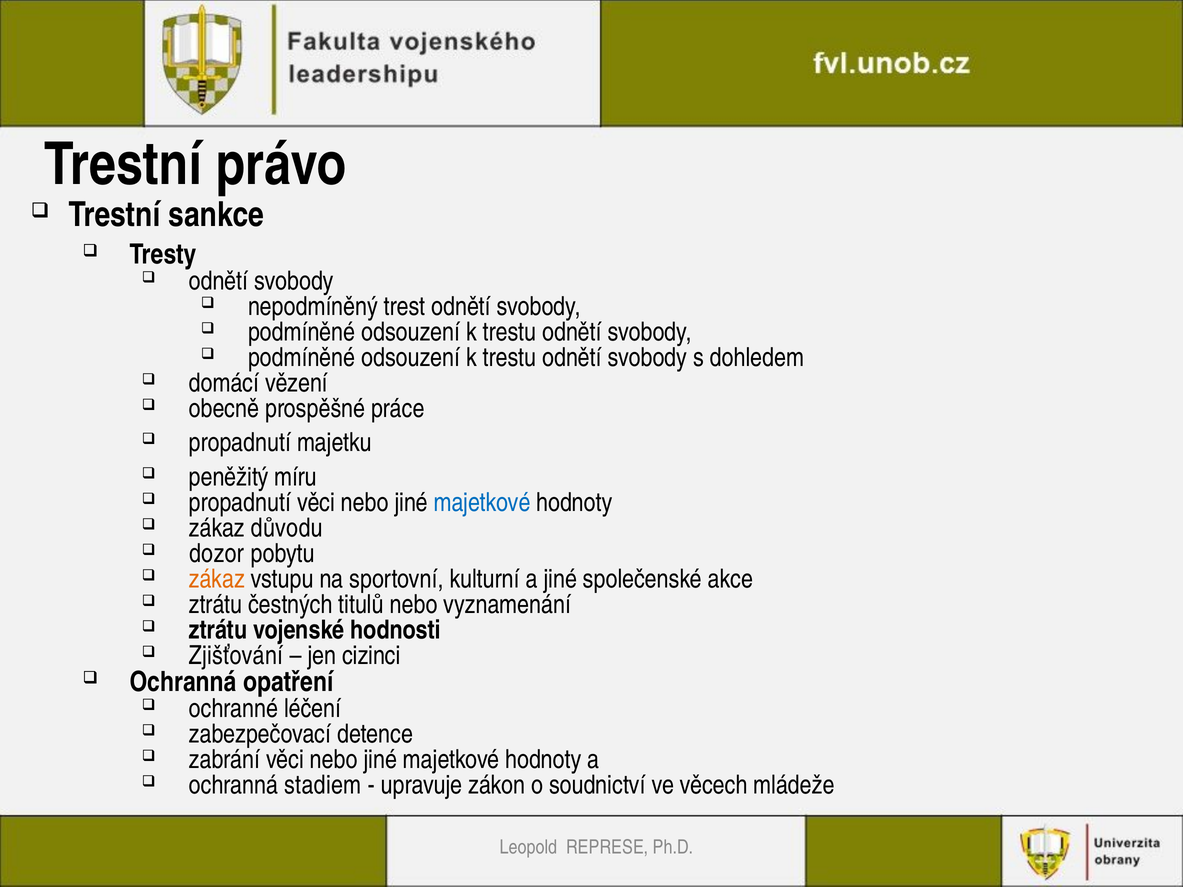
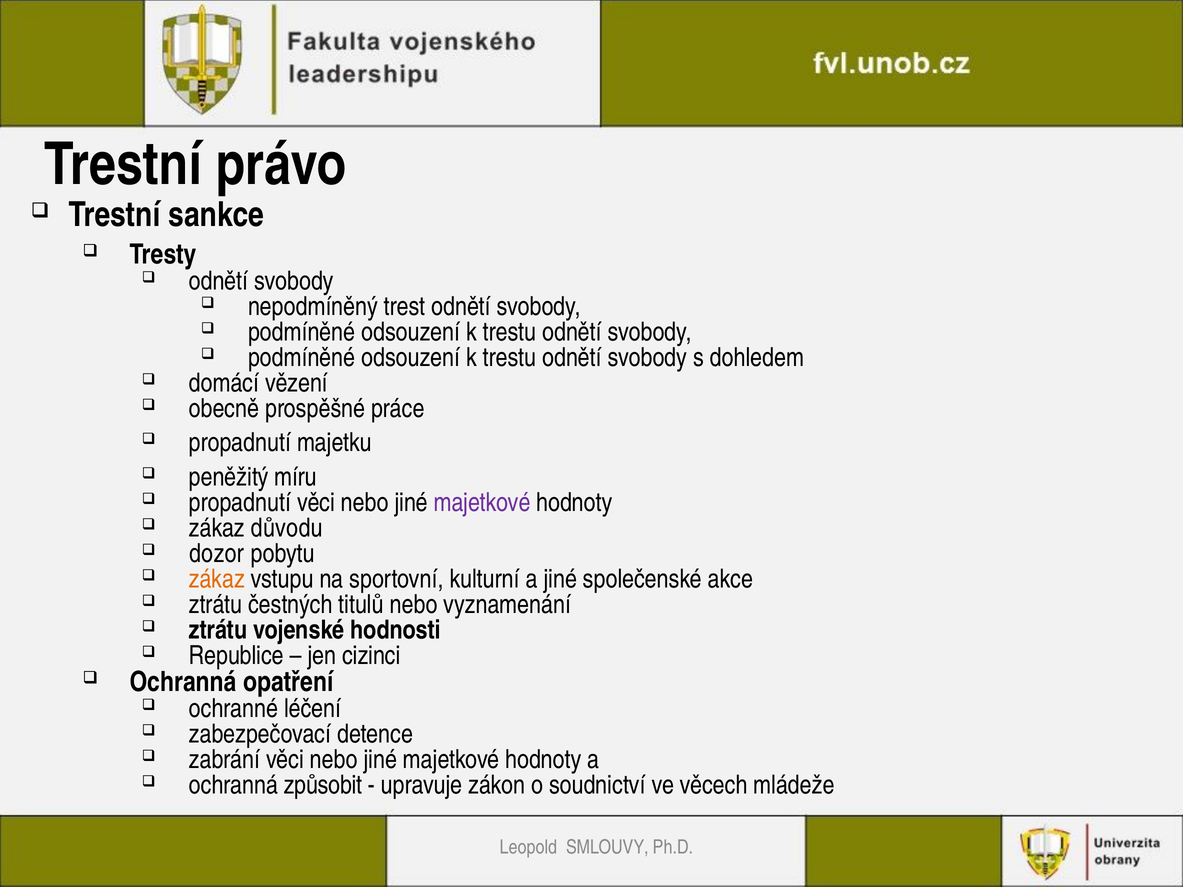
majetkové at (482, 503) colour: blue -> purple
Zjišťování: Zjišťování -> Republice
stadiem: stadiem -> způsobit
REPRESE: REPRESE -> SMLOUVY
